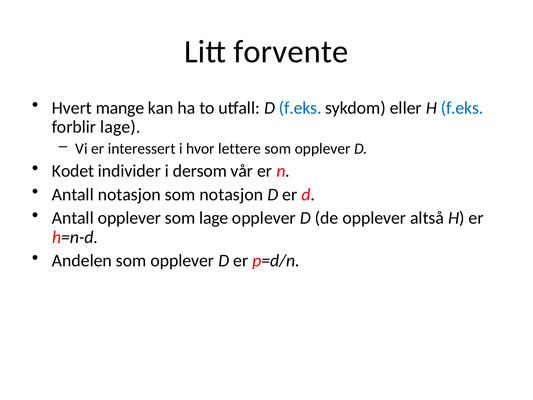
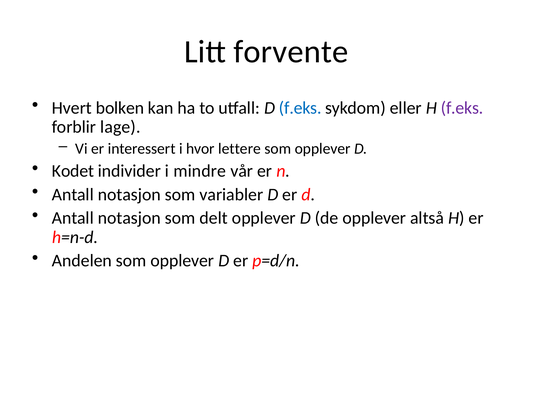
mange: mange -> bolken
f.eks at (462, 108) colour: blue -> purple
dersom: dersom -> mindre
som notasjon: notasjon -> variabler
opplever at (129, 218): opplever -> notasjon
som lage: lage -> delt
